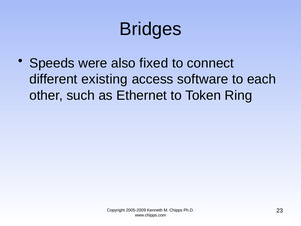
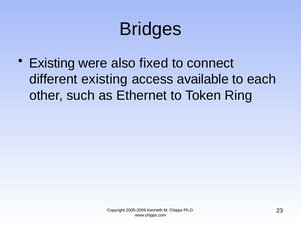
Speeds at (52, 63): Speeds -> Existing
software: software -> available
